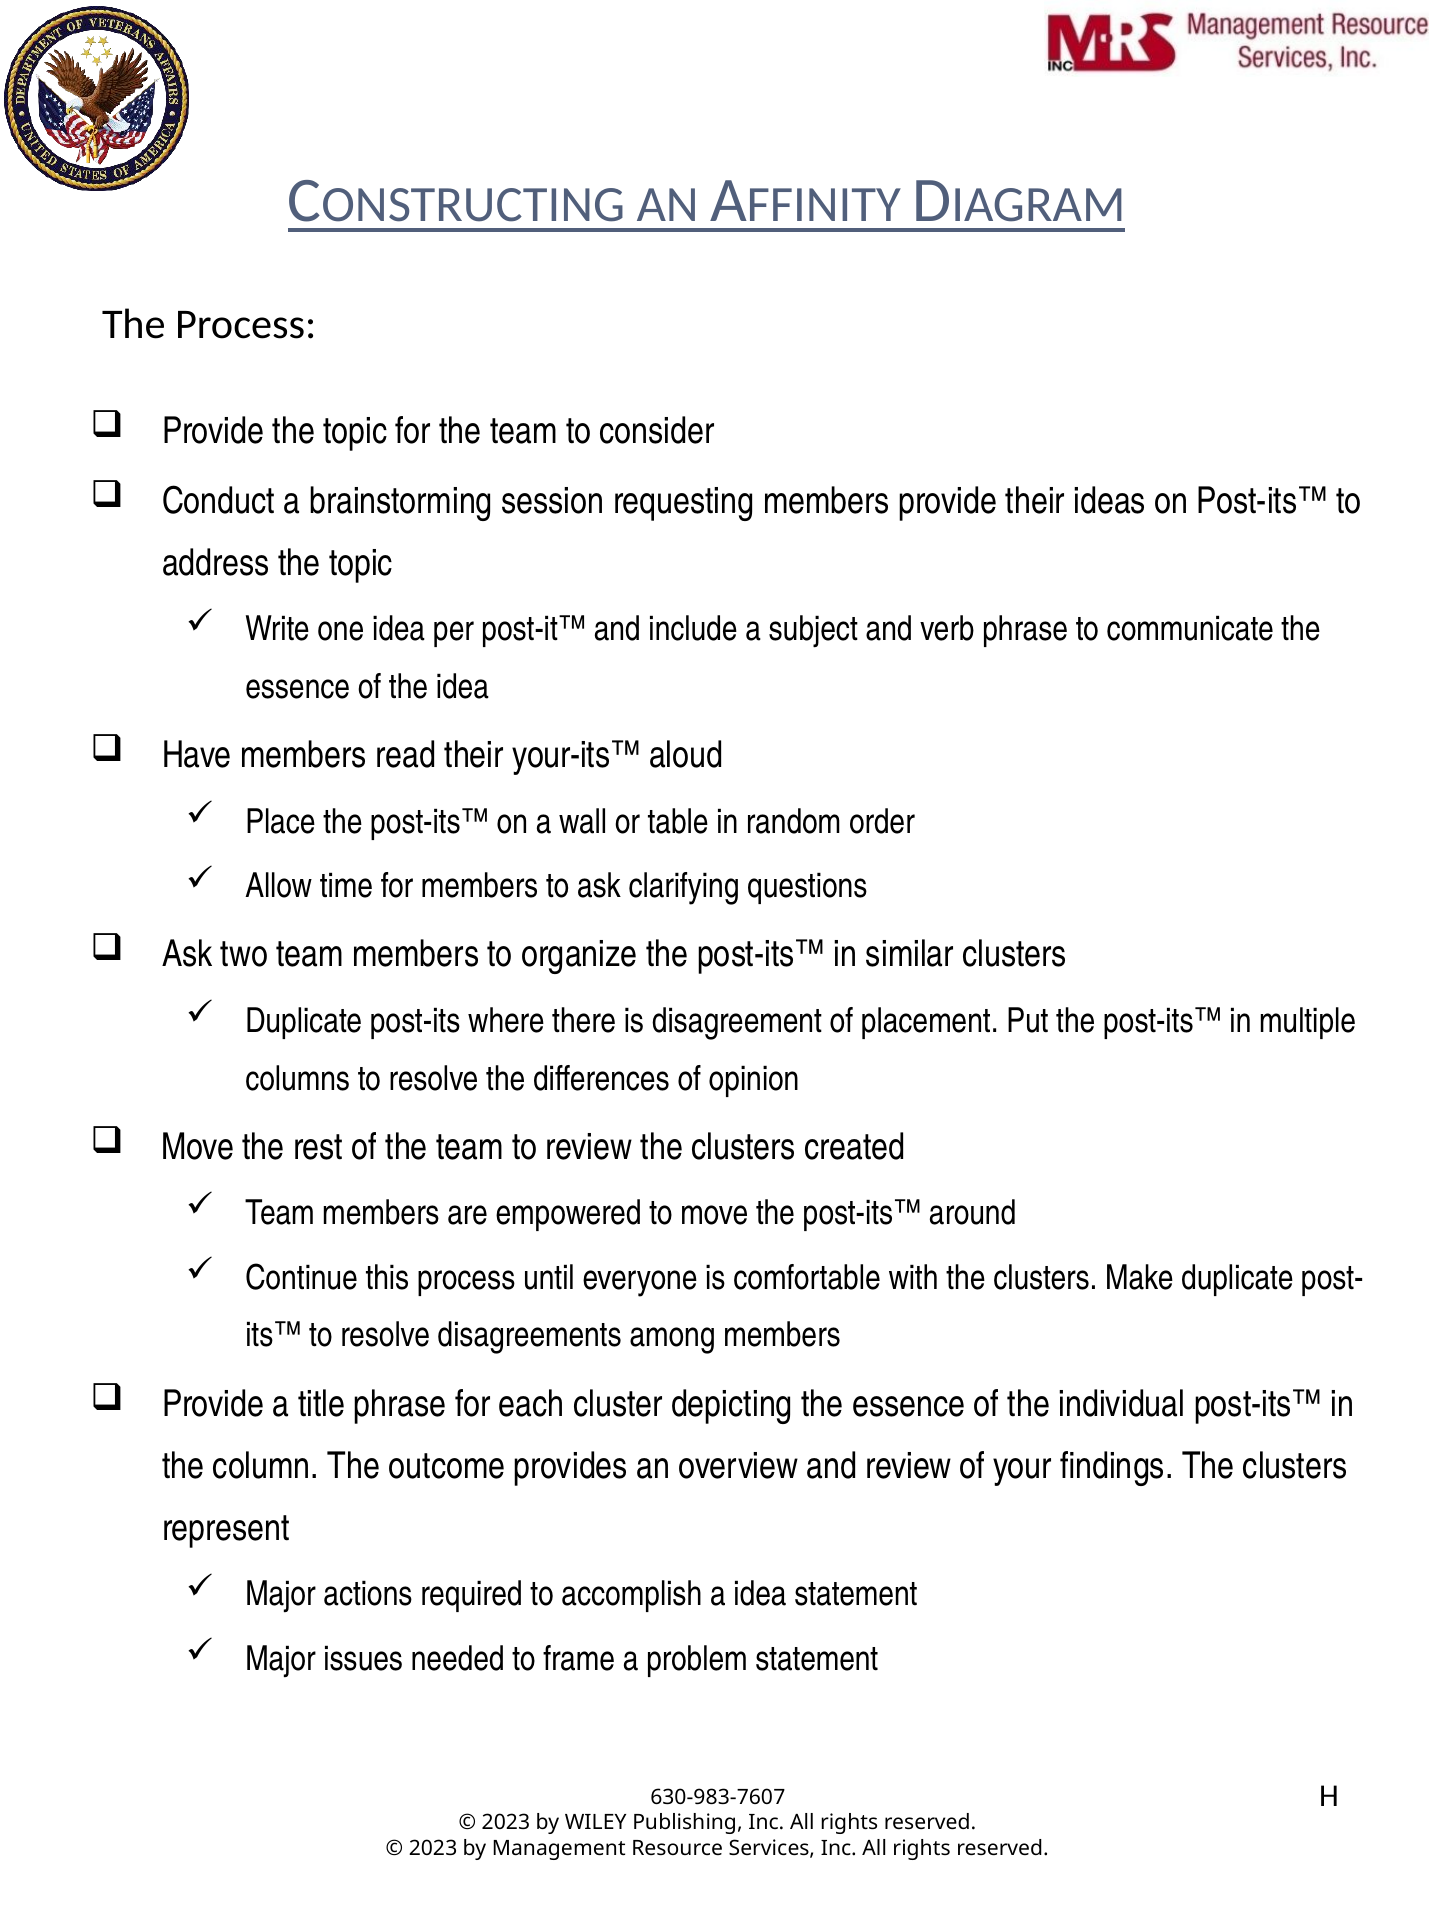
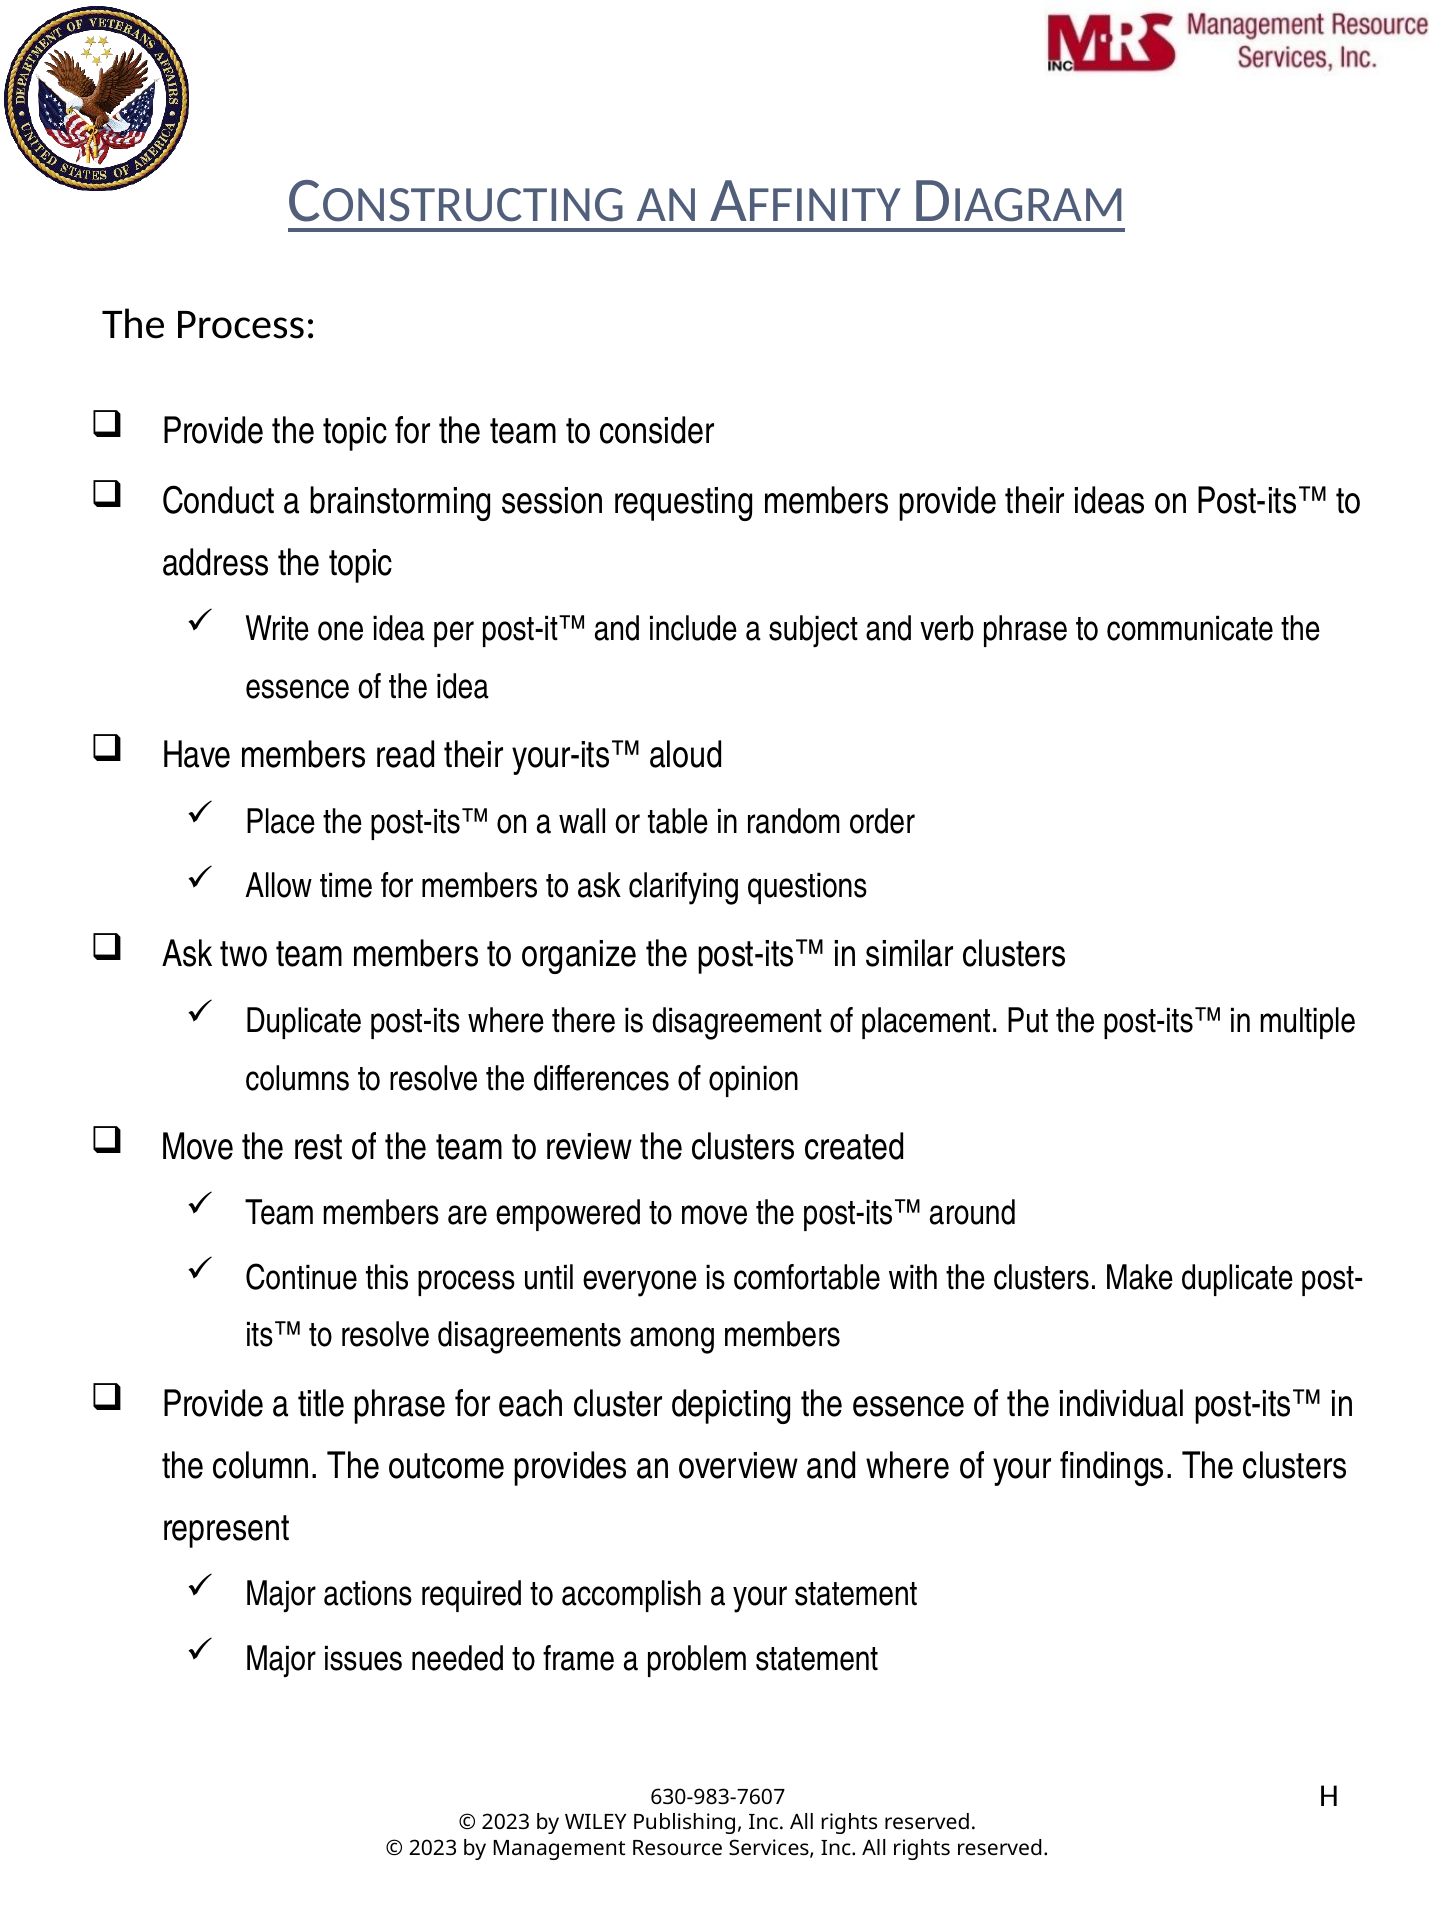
and review: review -> where
a idea: idea -> your
